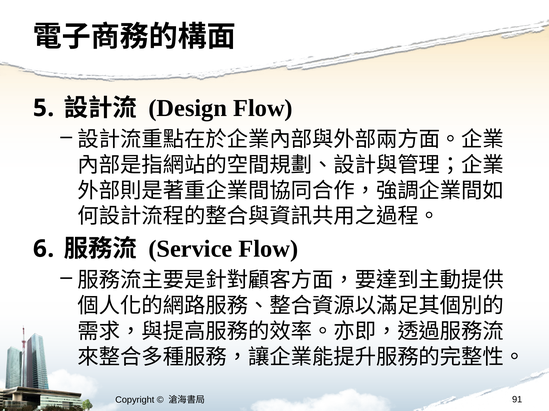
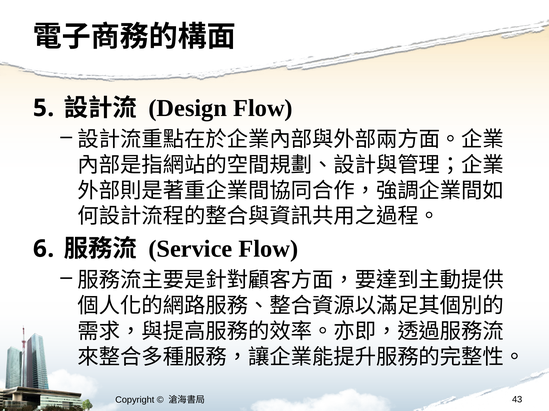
91: 91 -> 43
